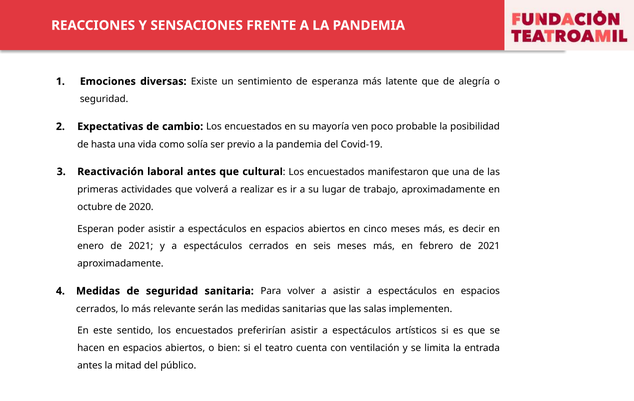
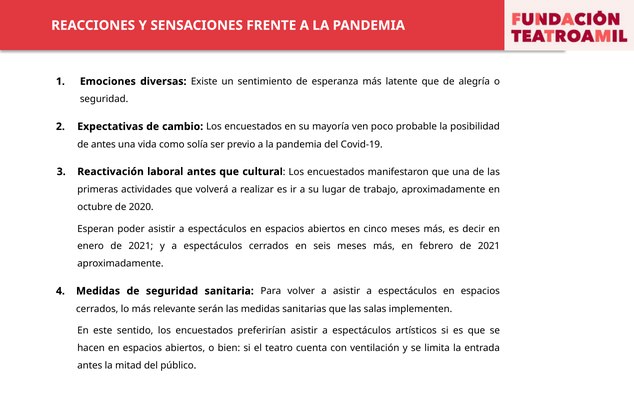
de hasta: hasta -> antes
